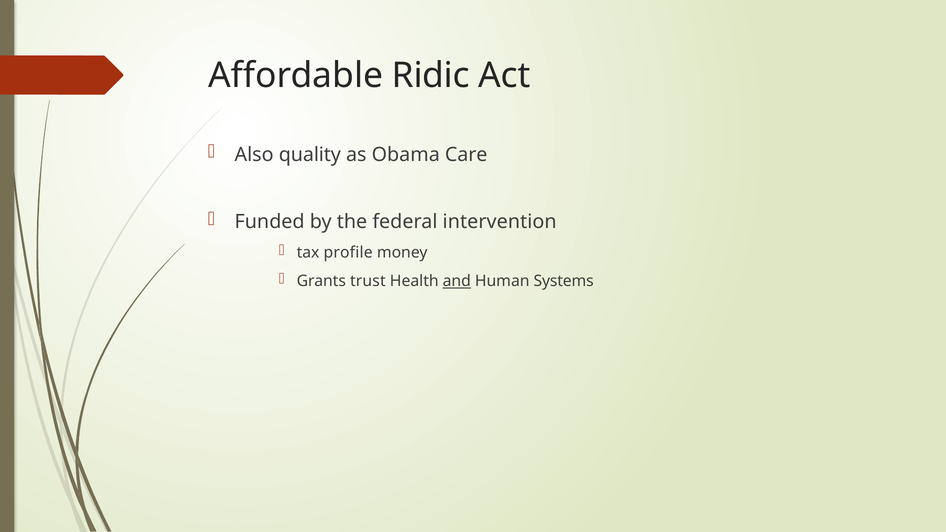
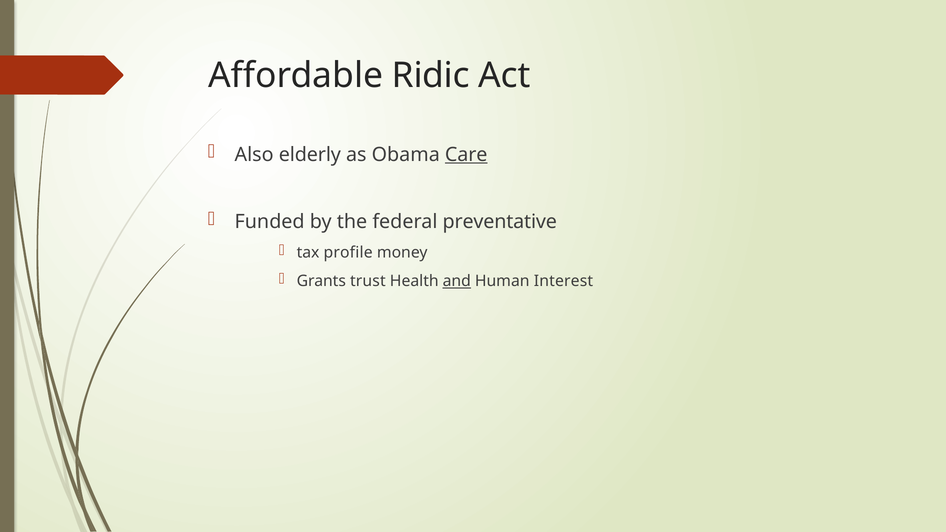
quality: quality -> elderly
Care underline: none -> present
intervention: intervention -> preventative
Systems: Systems -> Interest
